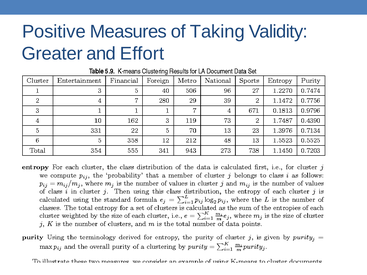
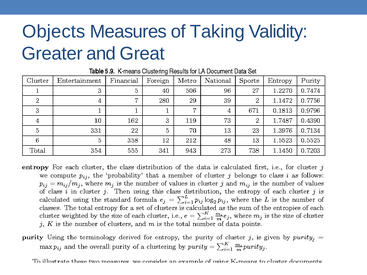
Positive: Positive -> Objects
Effort: Effort -> Great
